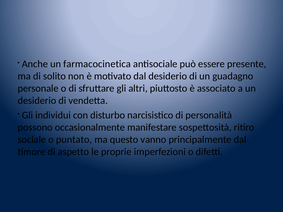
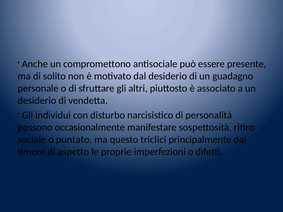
farmacocinetica: farmacocinetica -> compromettono
vanno: vanno -> triclici
